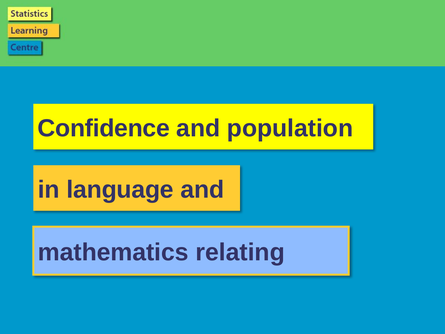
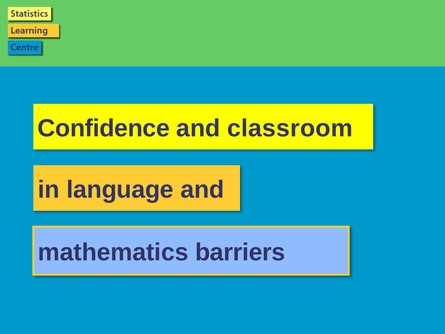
population: population -> classroom
relating: relating -> barriers
